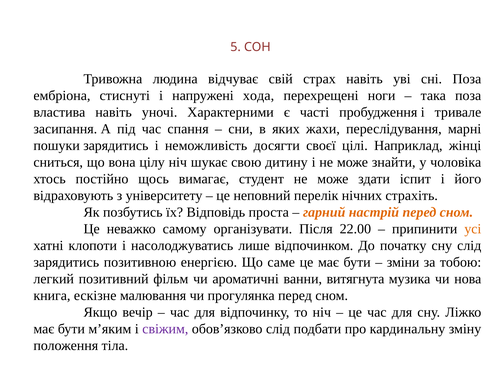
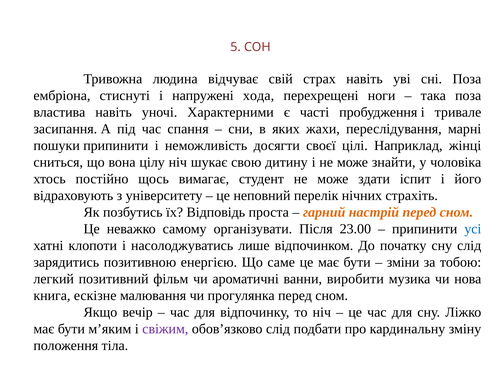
пошуки зарядитись: зарядитись -> припинити
22.00: 22.00 -> 23.00
усі colour: orange -> blue
витягнута: витягнута -> виробити
